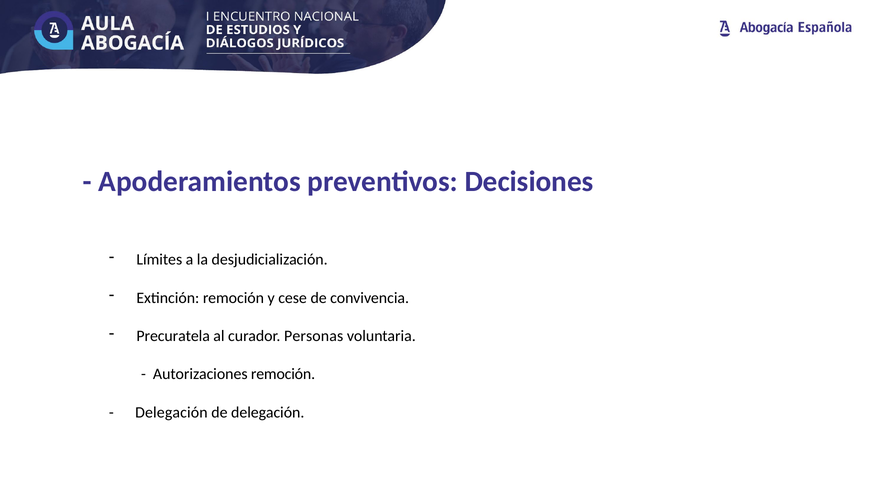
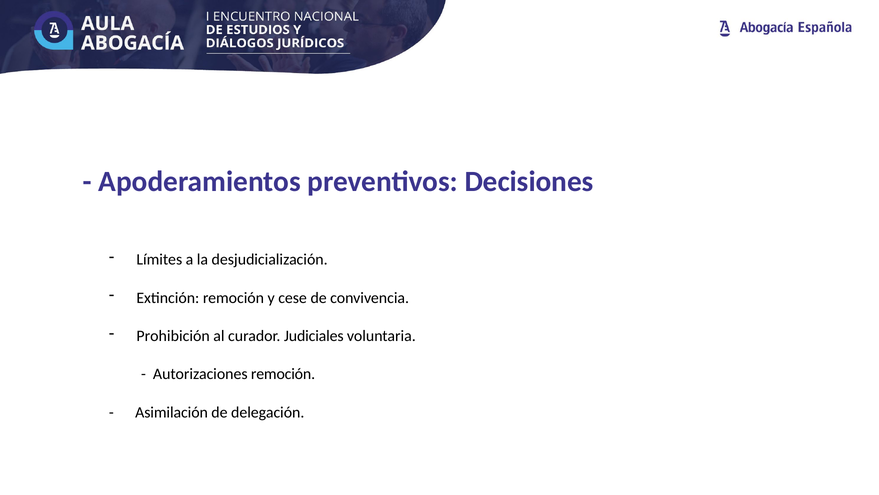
Precuratela: Precuratela -> Prohibición
Personas: Personas -> Judiciales
Delegación at (171, 412): Delegación -> Asimilación
